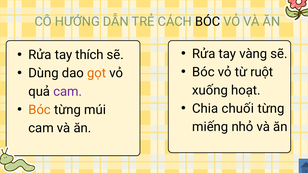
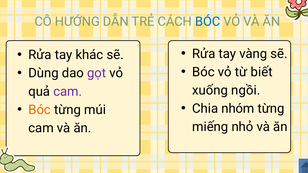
BÓC at (208, 22) colour: black -> blue
thích: thích -> khác
ruột: ruột -> biết
gọt colour: orange -> purple
hoạt: hoạt -> ngồi
chuối: chuối -> nhóm
